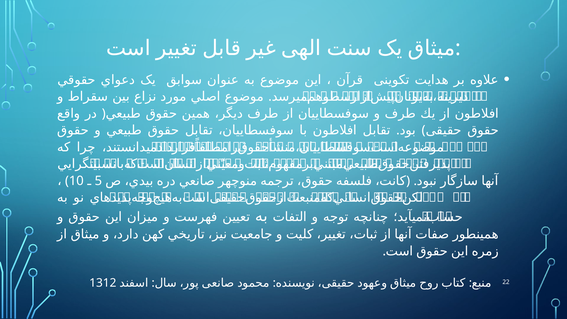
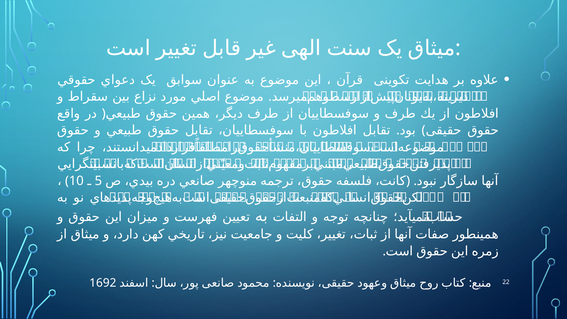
1312: 1312 -> 1692
